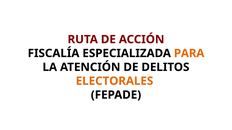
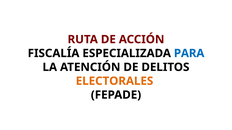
PARA colour: orange -> blue
